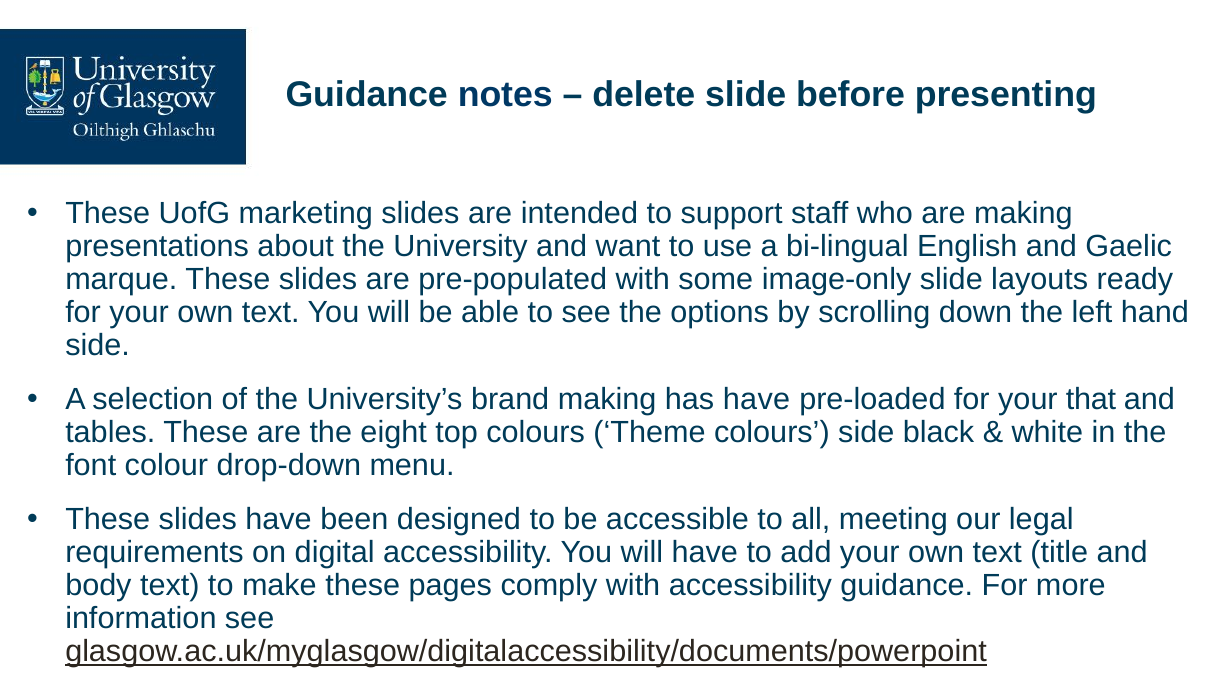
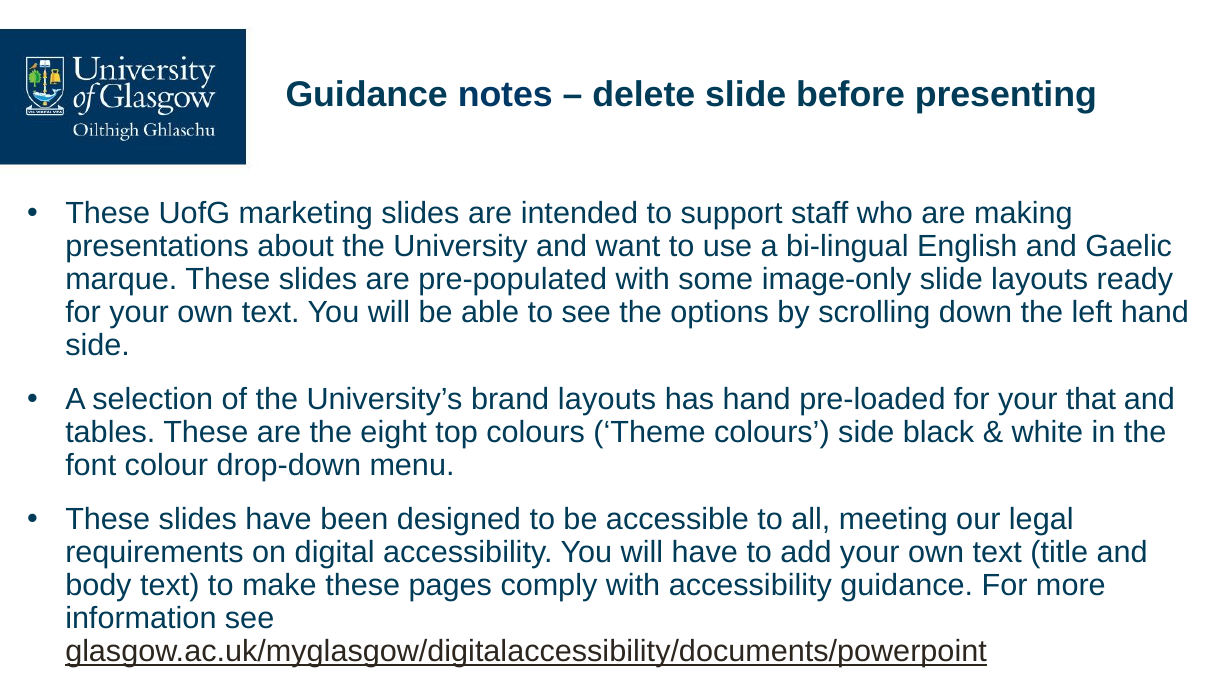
brand making: making -> layouts
has have: have -> hand
